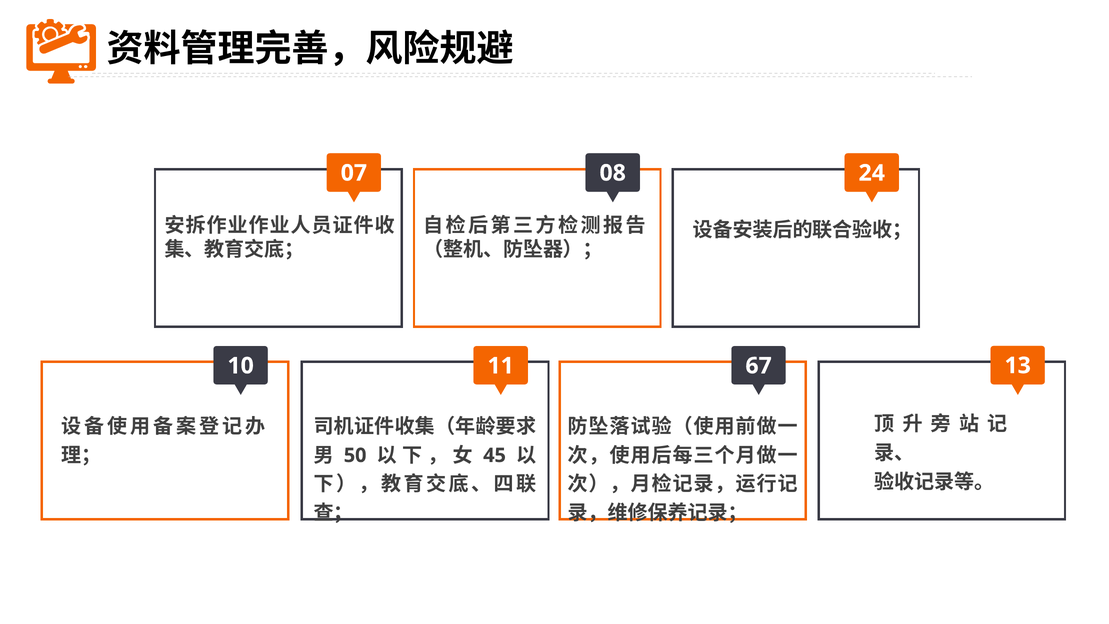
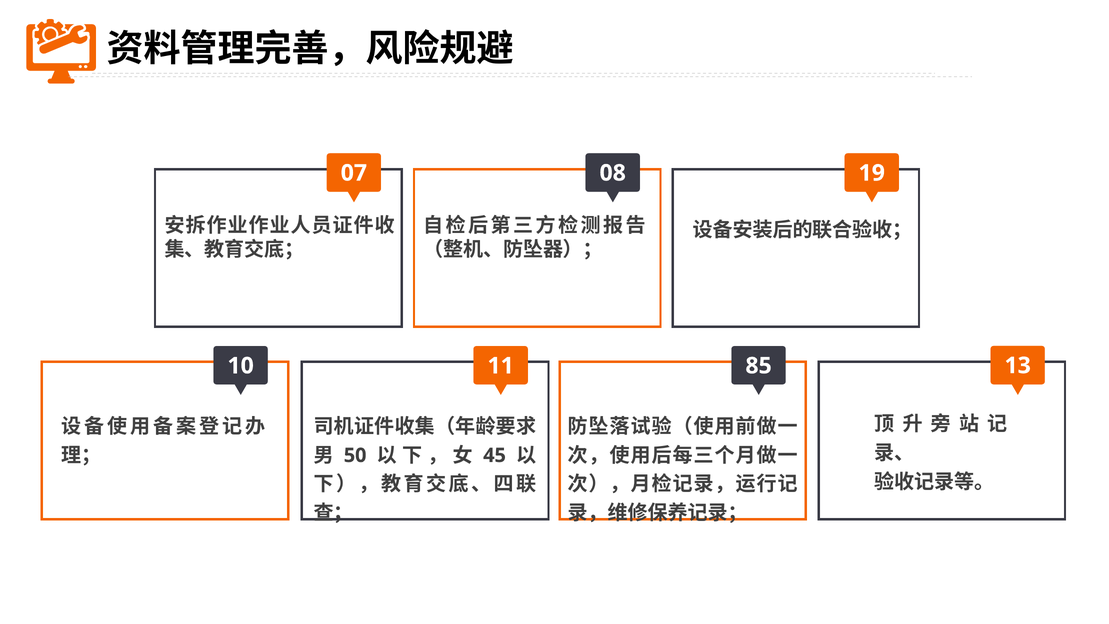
24: 24 -> 19
67: 67 -> 85
